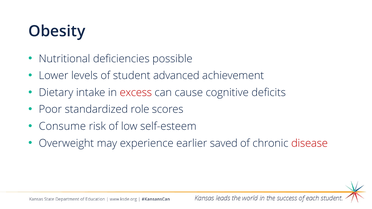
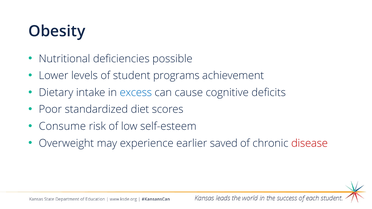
advanced: advanced -> programs
excess colour: red -> blue
role: role -> diet
